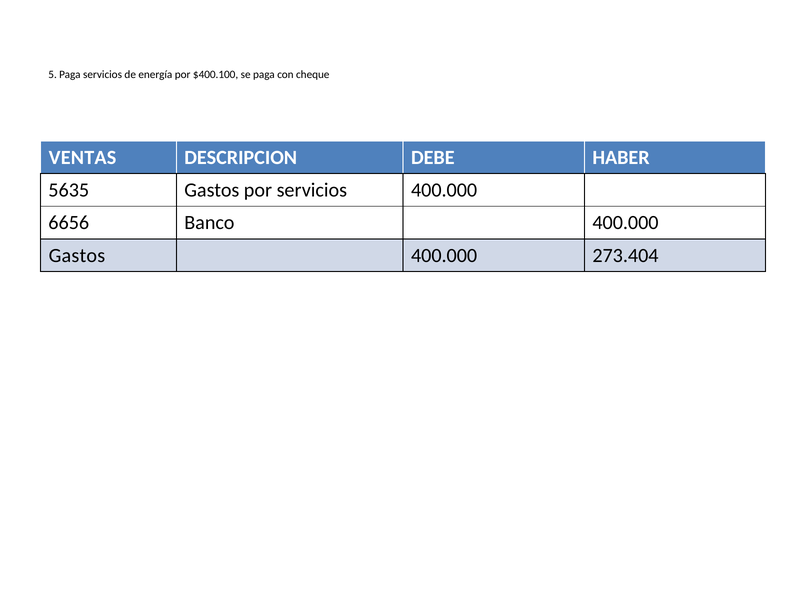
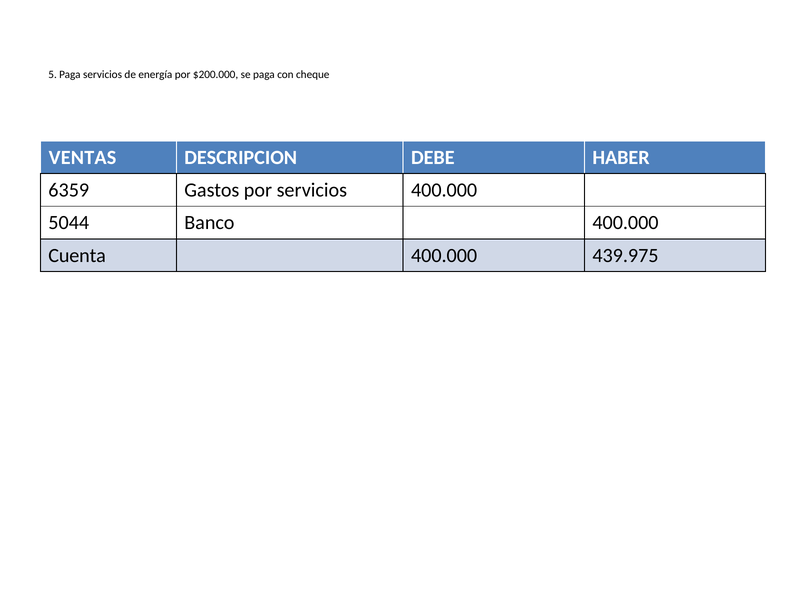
$400.100: $400.100 -> $200.000
5635: 5635 -> 6359
6656: 6656 -> 5044
Gastos at (77, 256): Gastos -> Cuenta
273.404: 273.404 -> 439.975
